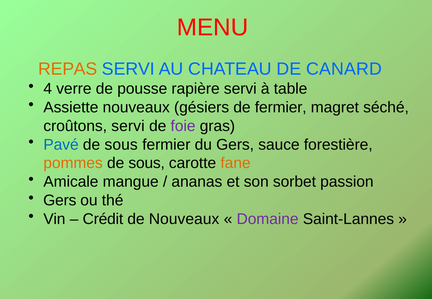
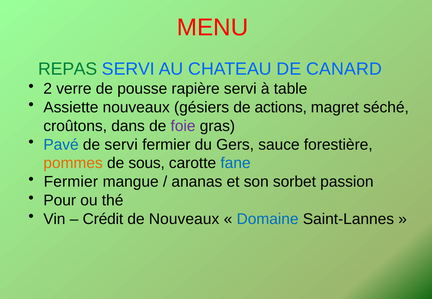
REPAS colour: orange -> green
4: 4 -> 2
de fermier: fermier -> actions
croûtons servi: servi -> dans
sous at (121, 145): sous -> servi
fane colour: orange -> blue
Amicale at (71, 182): Amicale -> Fermier
Gers at (60, 200): Gers -> Pour
Domaine colour: purple -> blue
